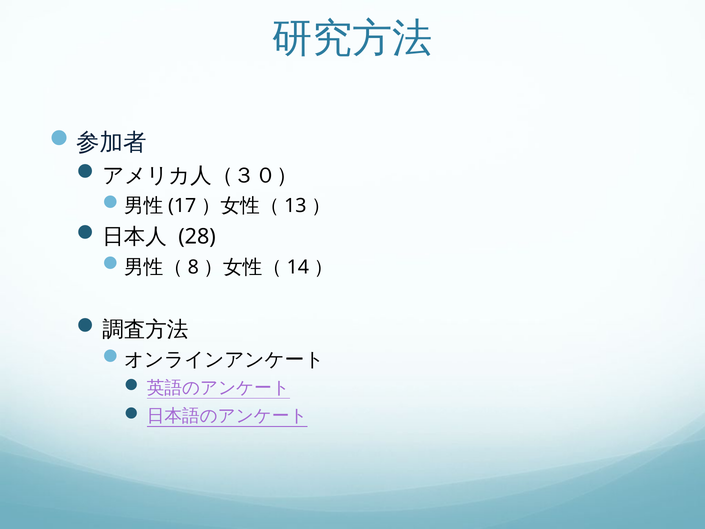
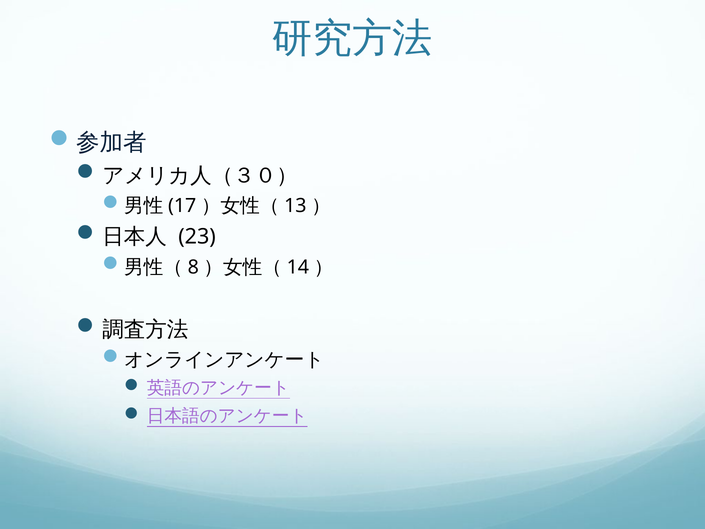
28: 28 -> 23
